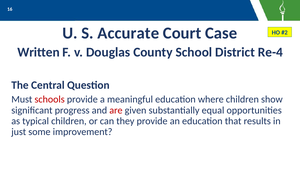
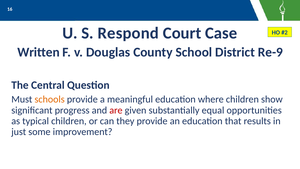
Accurate: Accurate -> Respond
Re-4: Re-4 -> Re-9
schools colour: red -> orange
